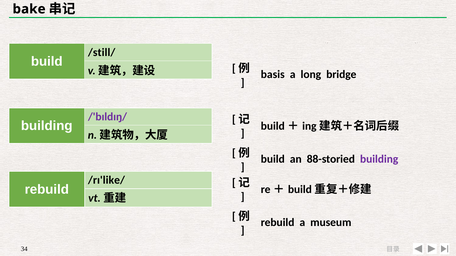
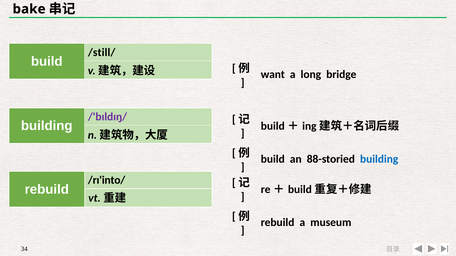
basis: basis -> want
building at (379, 159) colour: purple -> blue
/rɪ'like/: /rɪ'like/ -> /rɪ'into/
